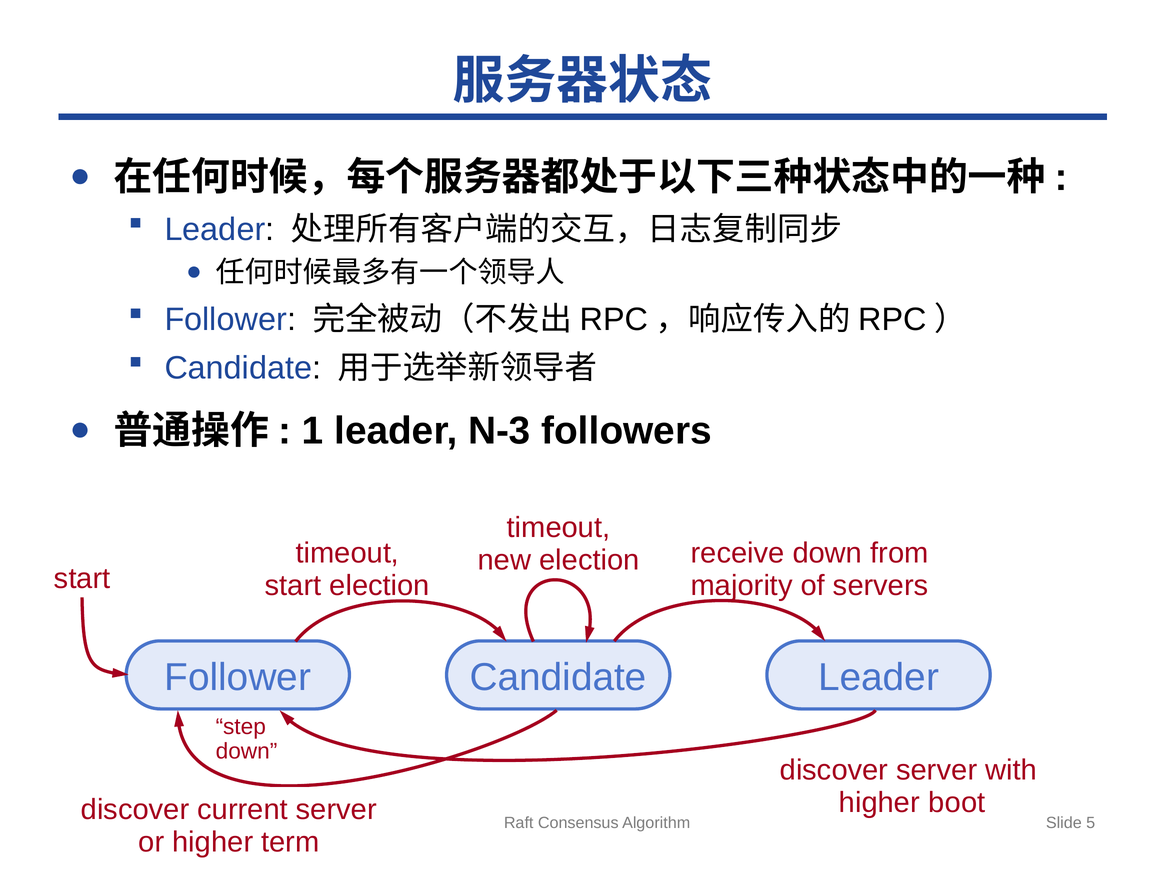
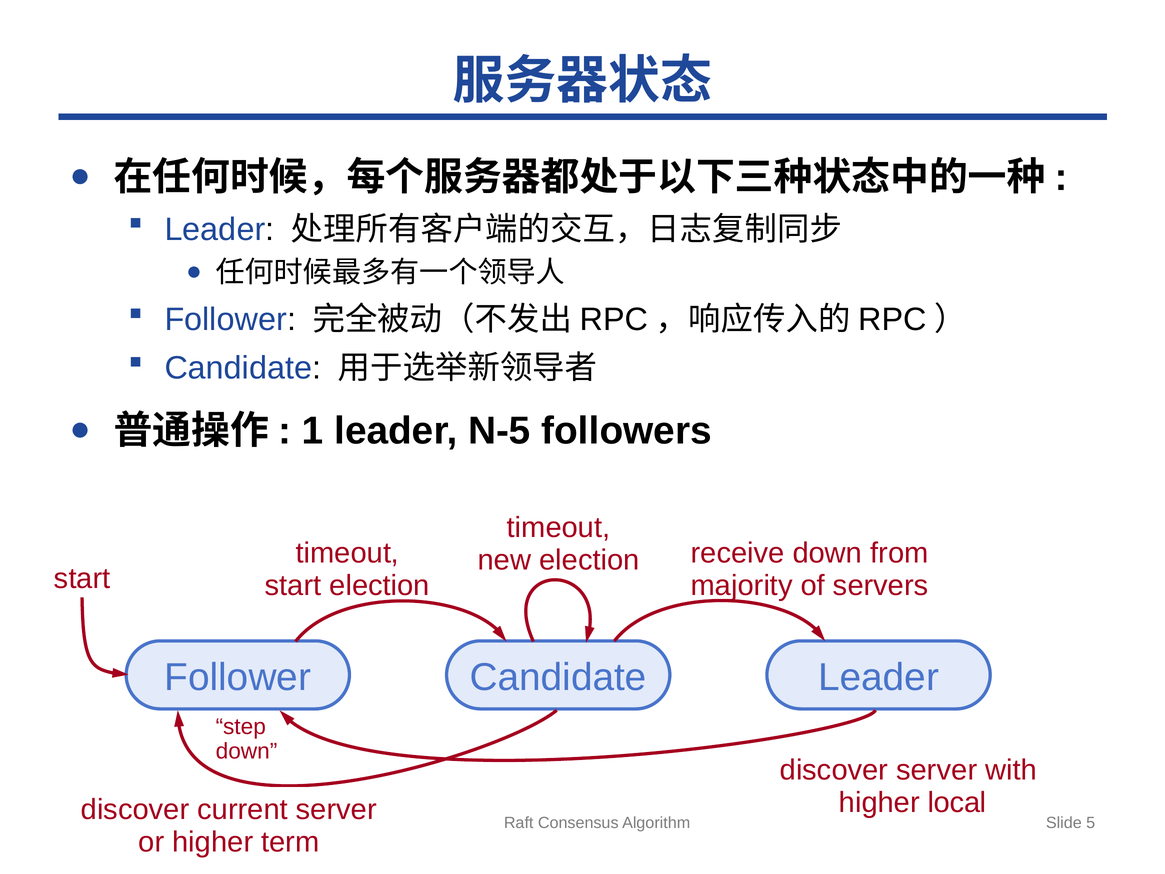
N-3: N-3 -> N-5
boot: boot -> local
